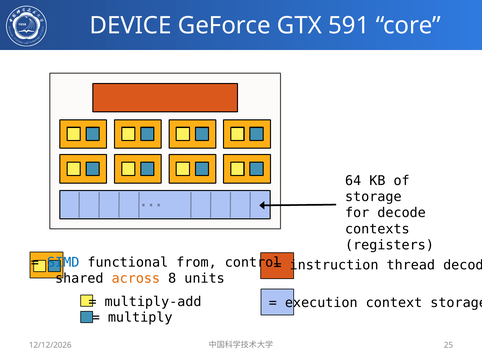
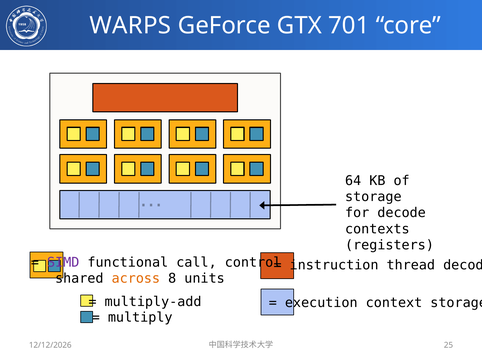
DEVICE: DEVICE -> WARPS
591: 591 -> 701
SIMD colour: blue -> purple
from: from -> call
